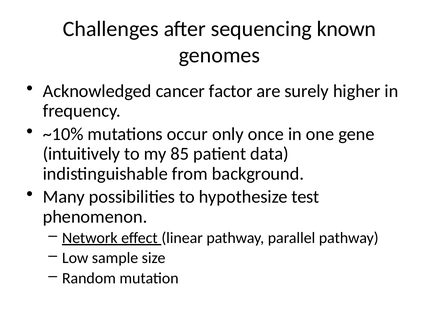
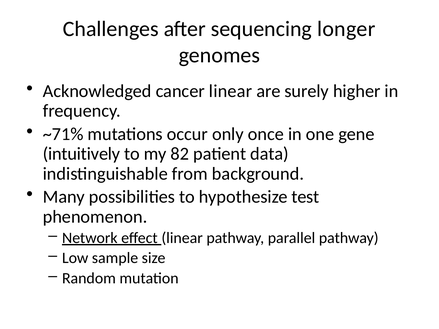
known: known -> longer
cancer factor: factor -> linear
~10%: ~10% -> ~71%
85: 85 -> 82
